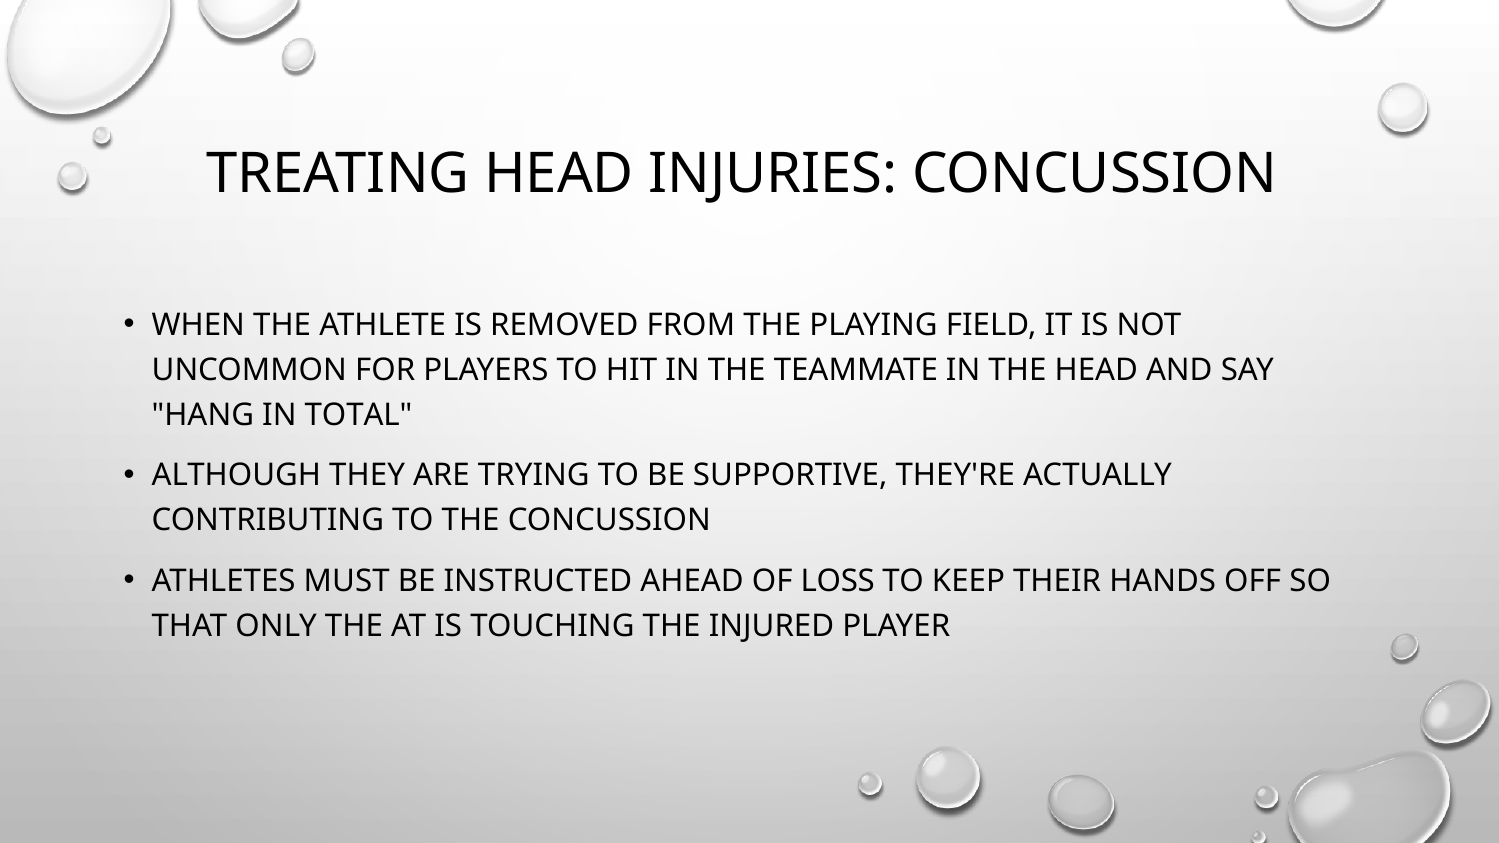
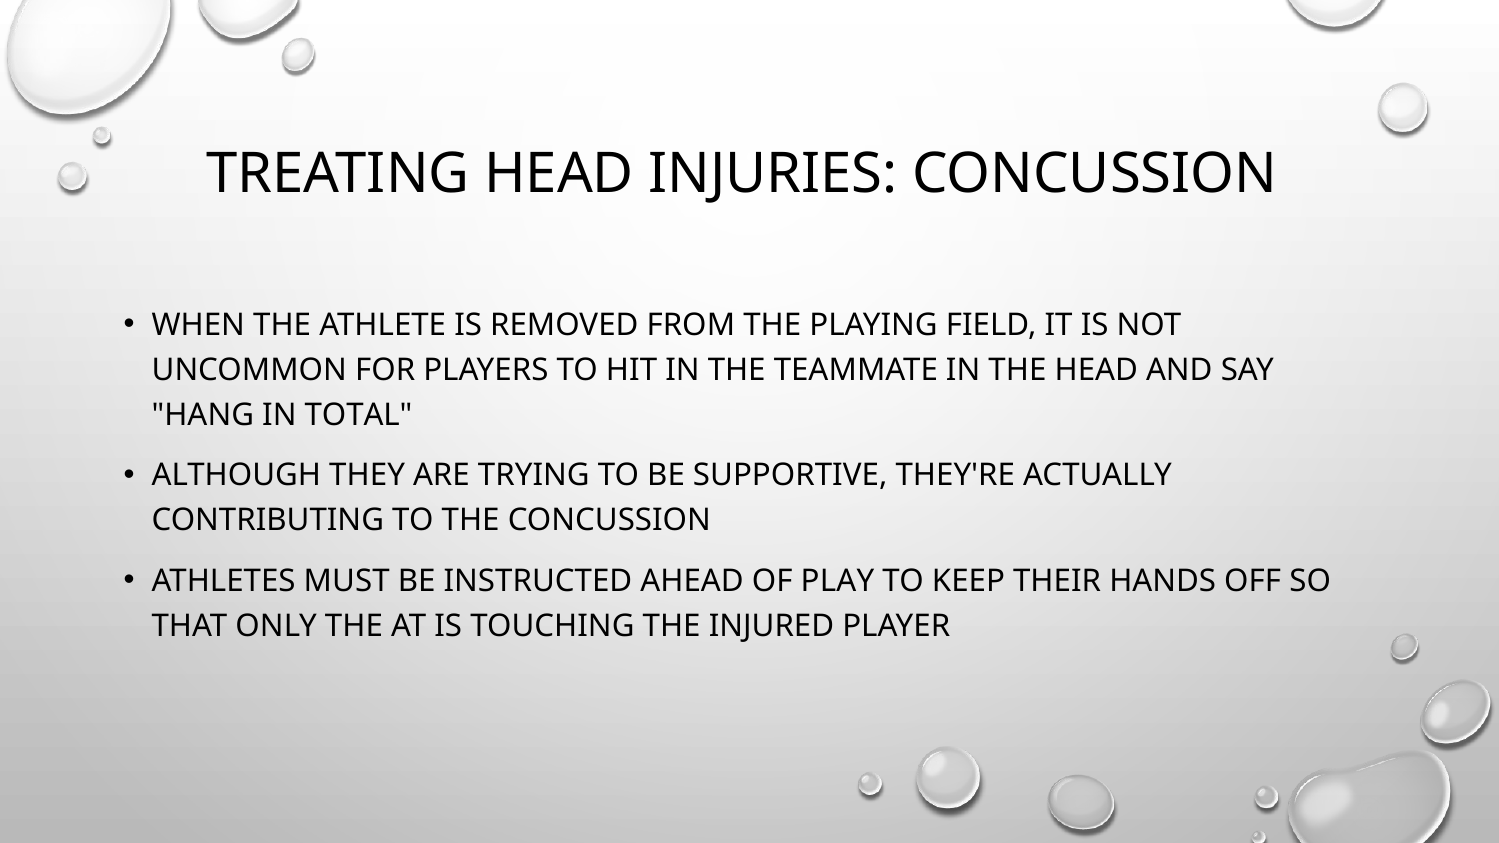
LOSS: LOSS -> PLAY
